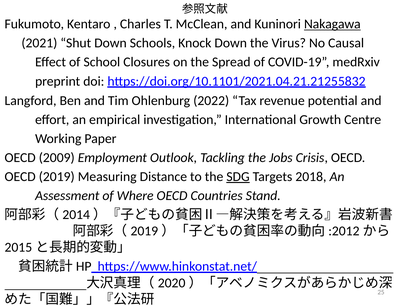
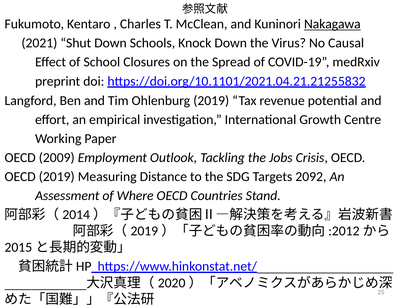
Ohlenburg 2022: 2022 -> 2019
SDG underline: present -> none
2018: 2018 -> 2092
